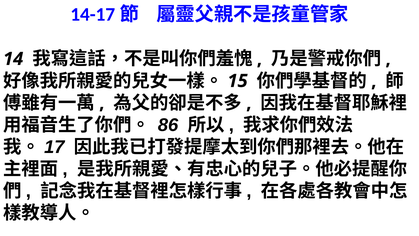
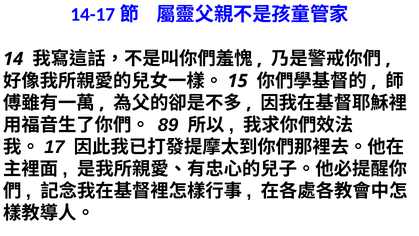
86: 86 -> 89
